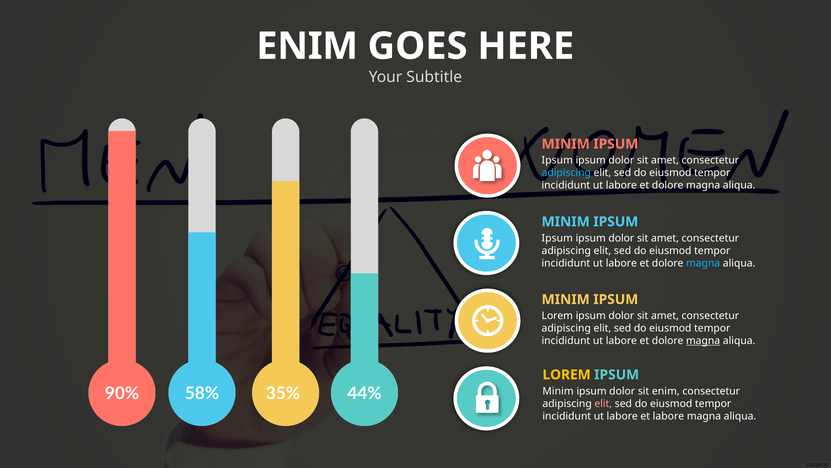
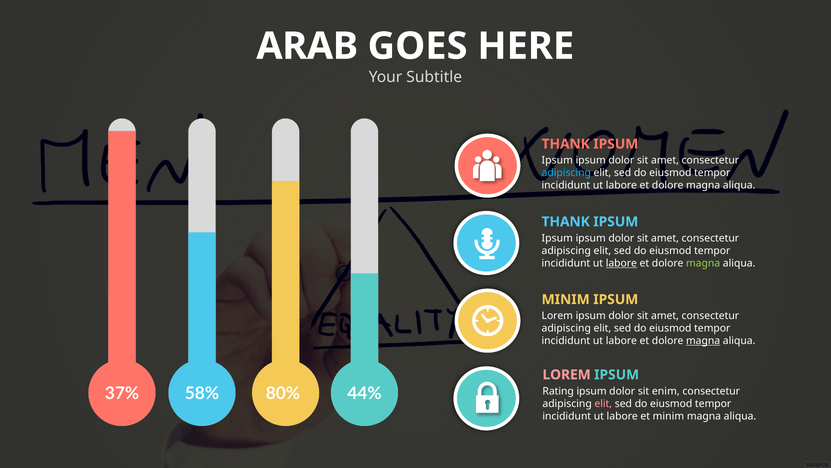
ENIM at (307, 46): ENIM -> ARAB
MINIM at (566, 144): MINIM -> THANK
MINIM at (566, 221): MINIM -> THANK
labore at (621, 263) underline: none -> present
magna at (703, 263) colour: light blue -> light green
LOREM at (567, 374) colour: yellow -> pink
90%: 90% -> 37%
35%: 35% -> 80%
Minim at (558, 391): Minim -> Rating
et labore: labore -> minim
